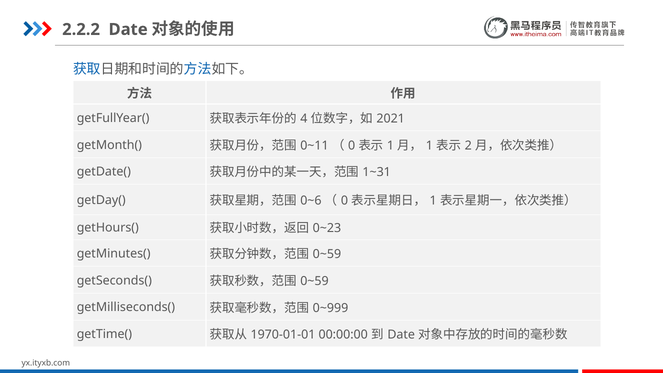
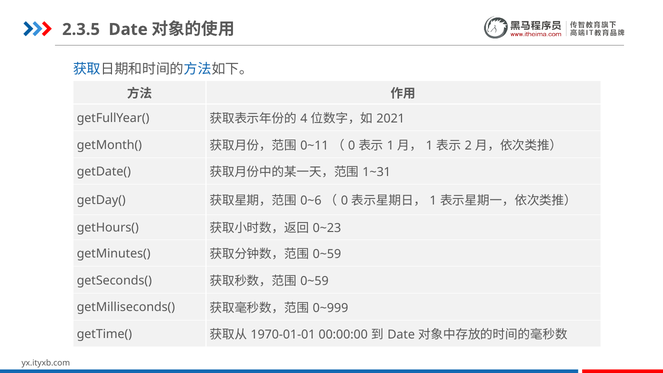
2.2.2: 2.2.2 -> 2.3.5
